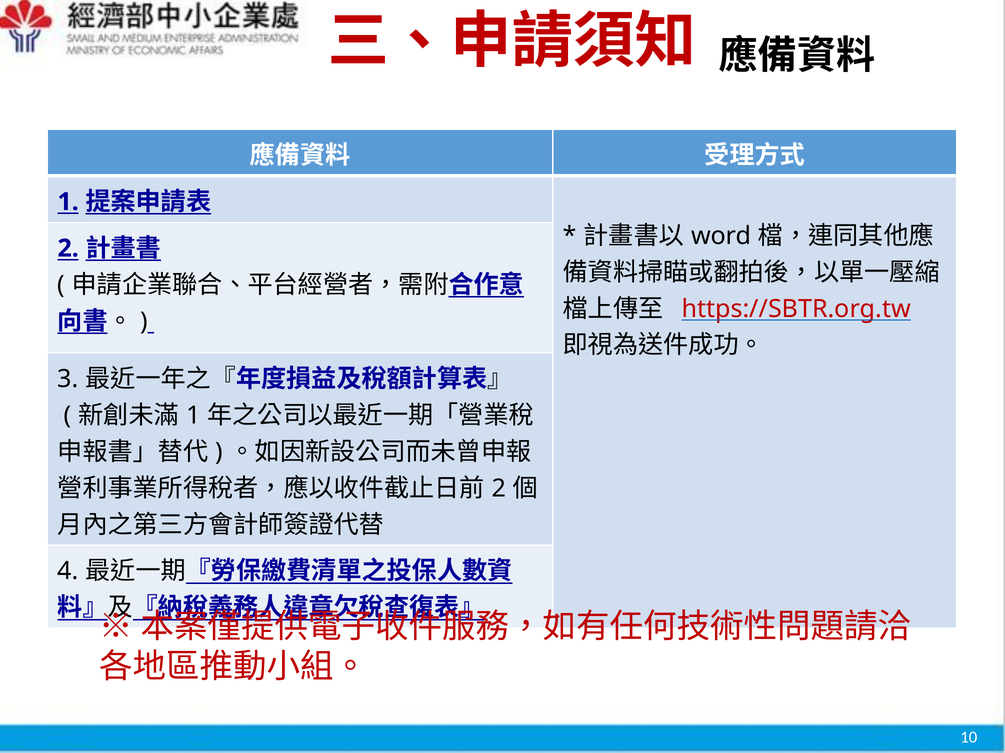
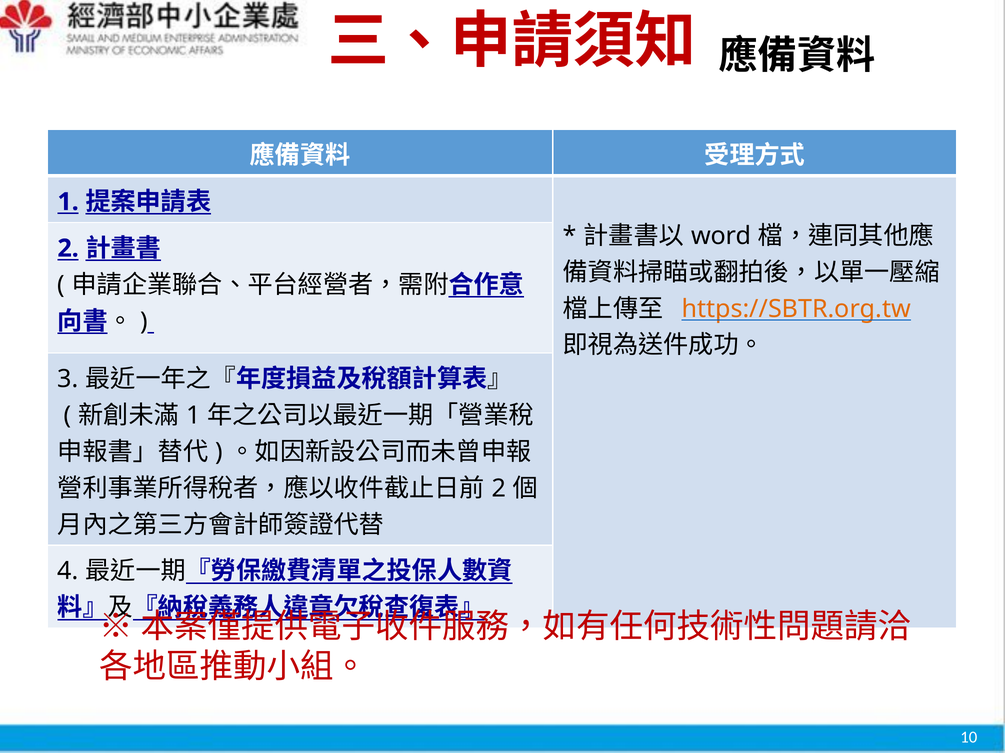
https://SBTR.org.tw colour: red -> orange
